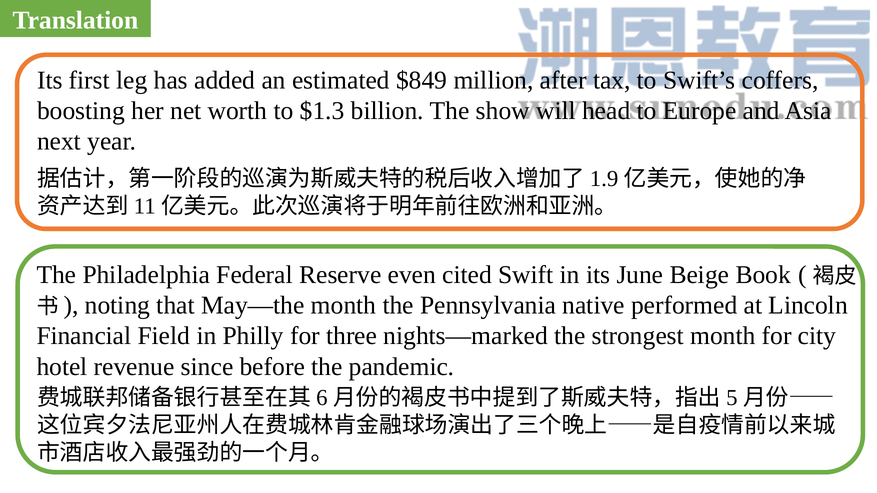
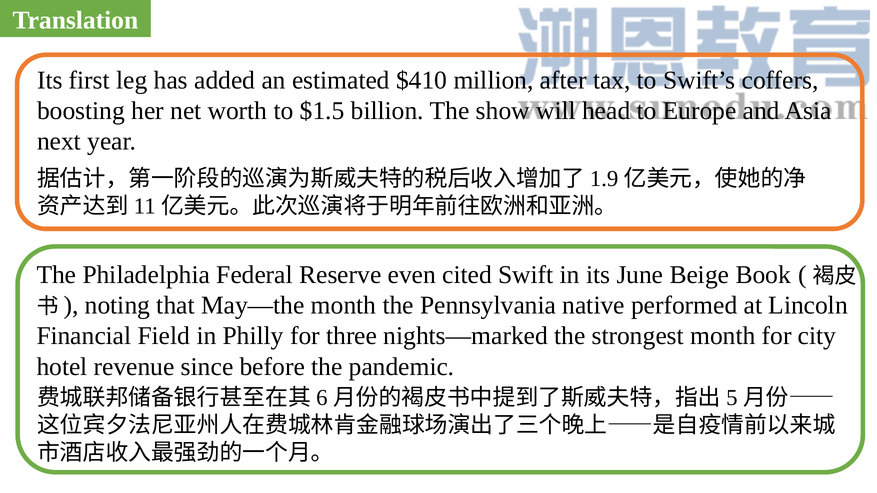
$849: $849 -> $410
$1.3: $1.3 -> $1.5
